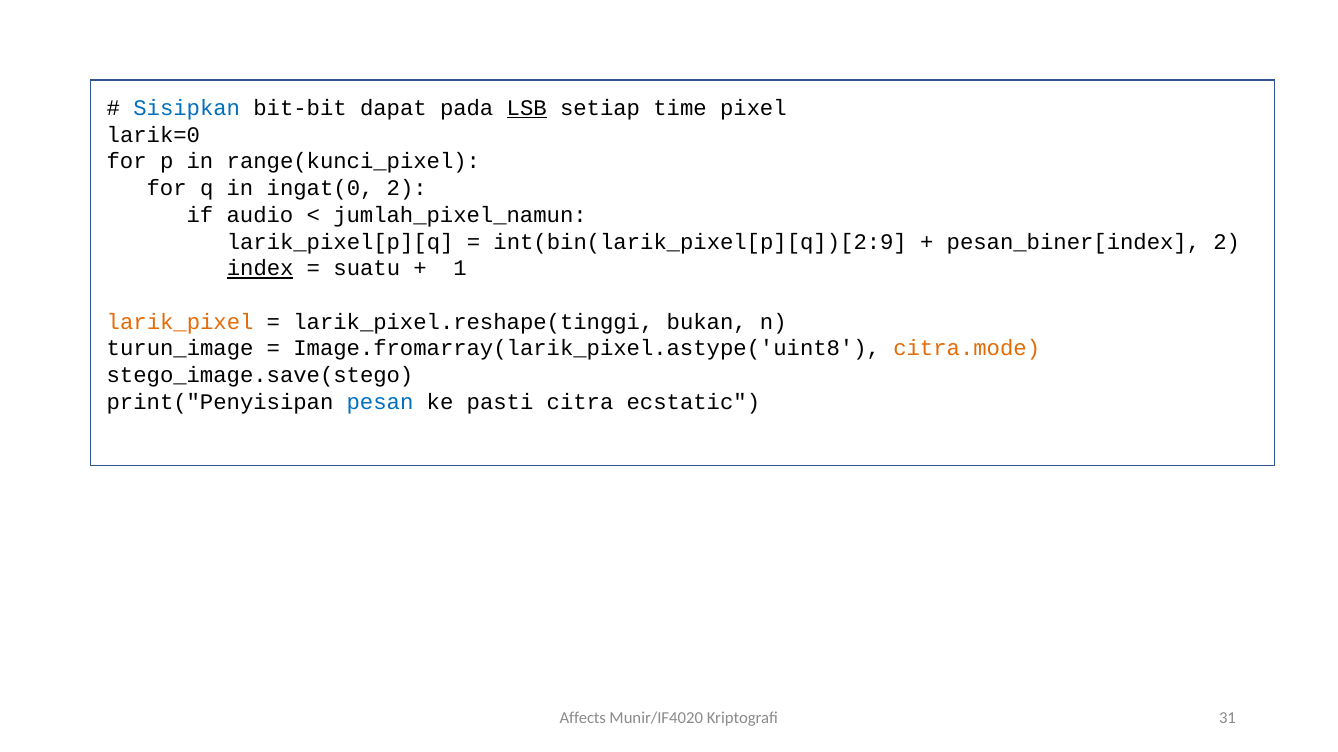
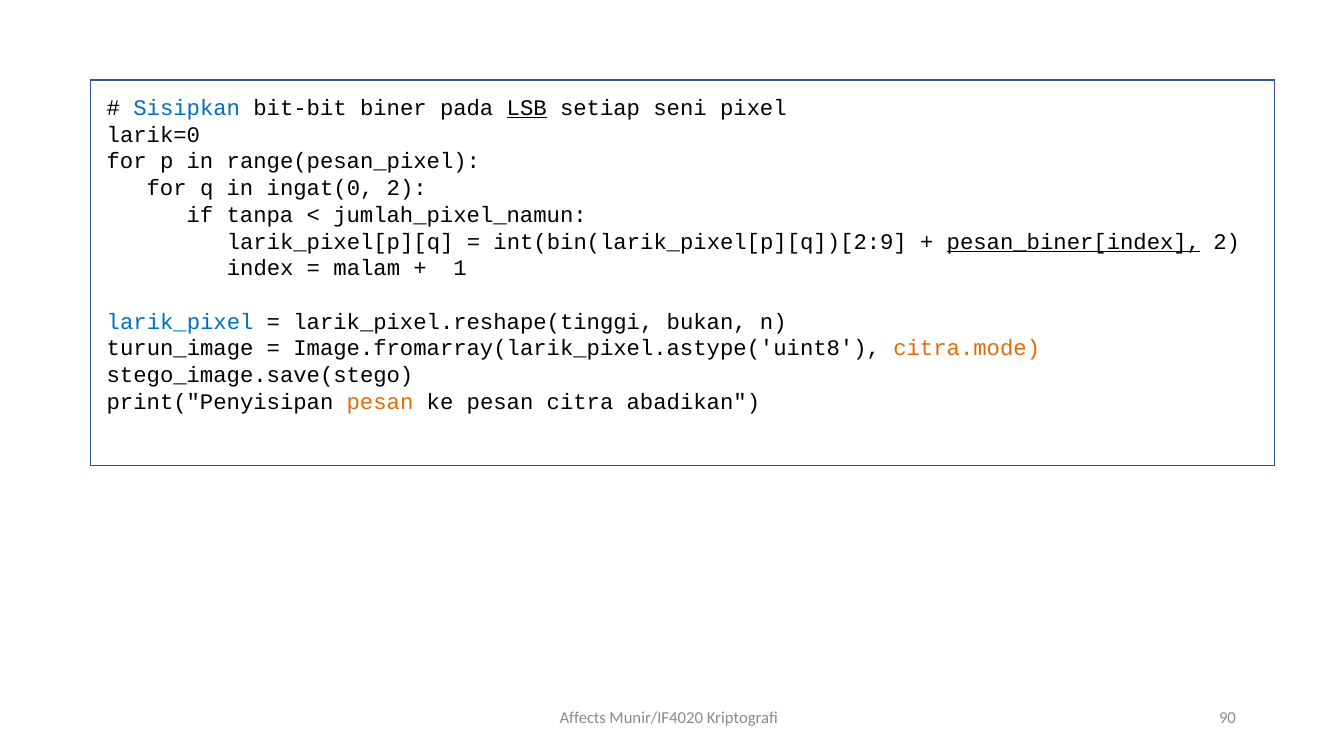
dapat: dapat -> biner
time: time -> seni
range(kunci_pixel: range(kunci_pixel -> range(pesan_pixel
audio: audio -> tanpa
pesan_biner[index underline: none -> present
index underline: present -> none
suatu: suatu -> malam
larik_pixel colour: orange -> blue
pesan at (380, 402) colour: blue -> orange
ke pasti: pasti -> pesan
ecstatic: ecstatic -> abadikan
31: 31 -> 90
